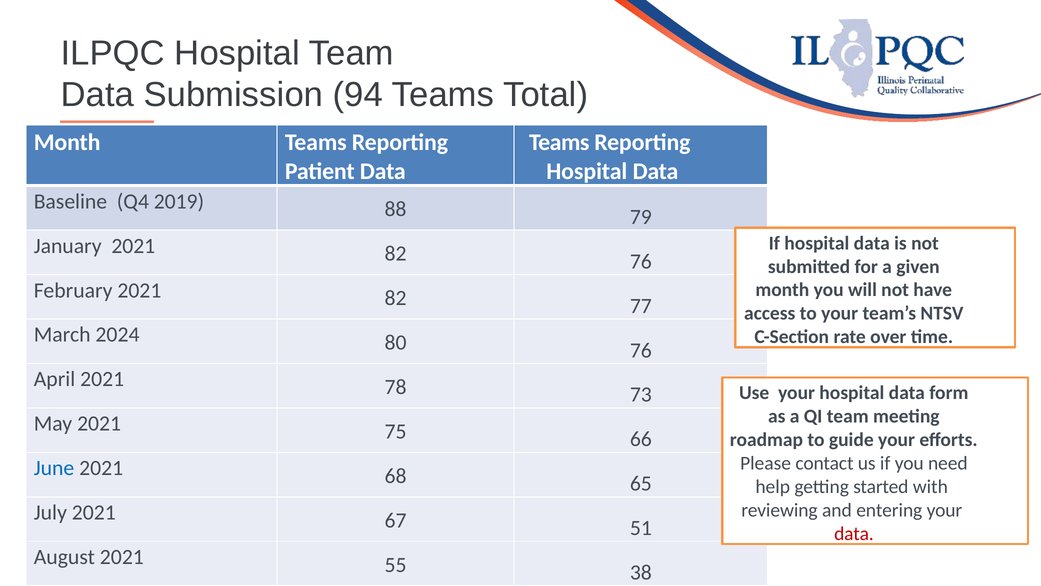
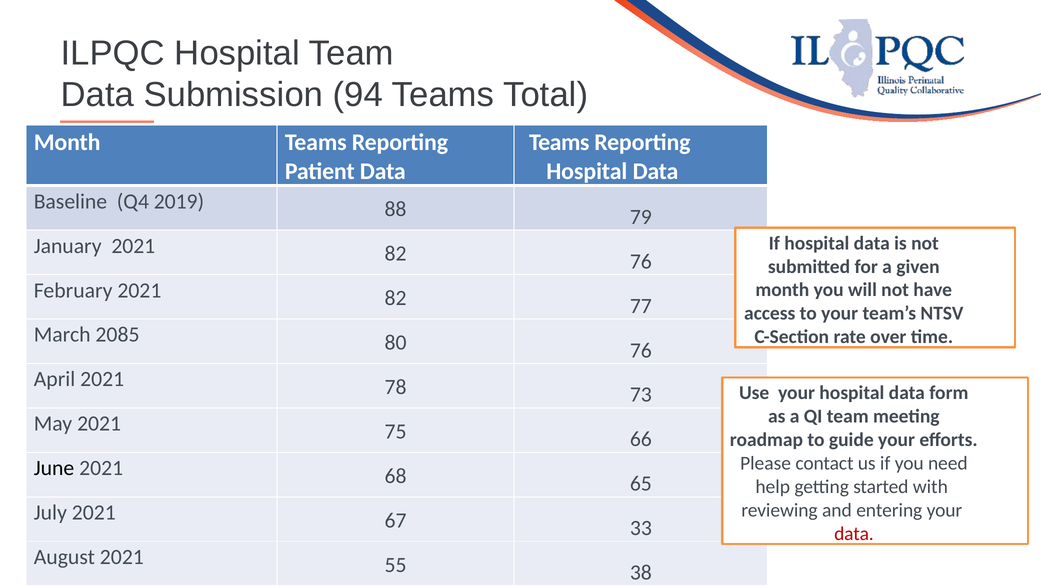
2024: 2024 -> 2085
June colour: blue -> black
51: 51 -> 33
